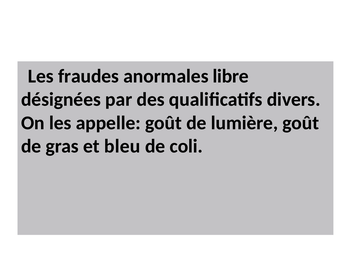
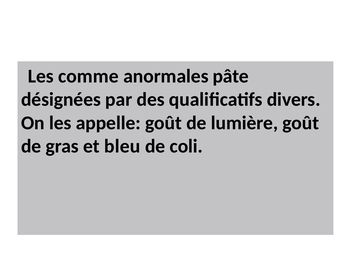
fraudes: fraudes -> comme
libre: libre -> pâte
